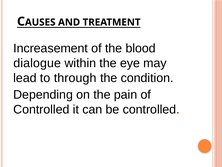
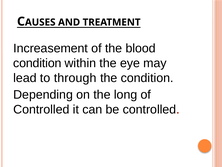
dialogue at (37, 63): dialogue -> condition
pain: pain -> long
